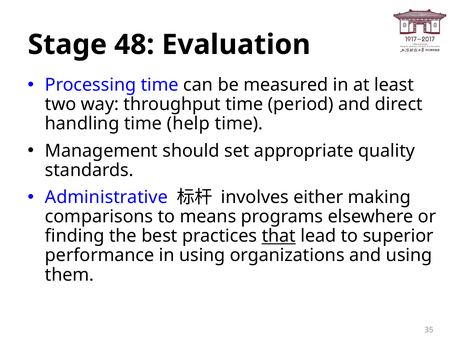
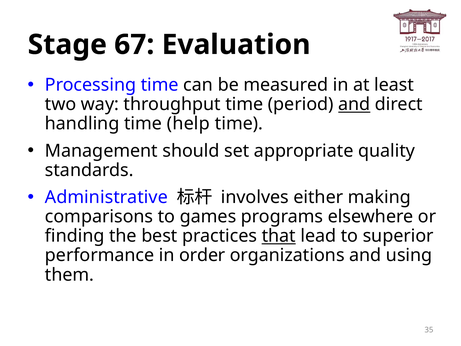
48: 48 -> 67
and at (354, 104) underline: none -> present
means: means -> games
in using: using -> order
